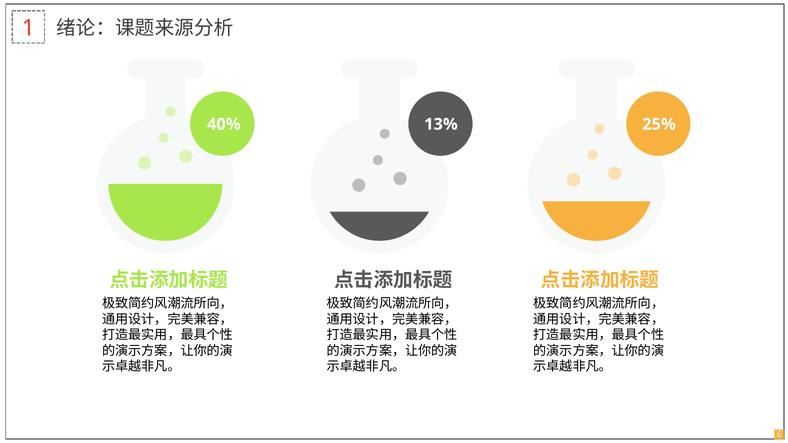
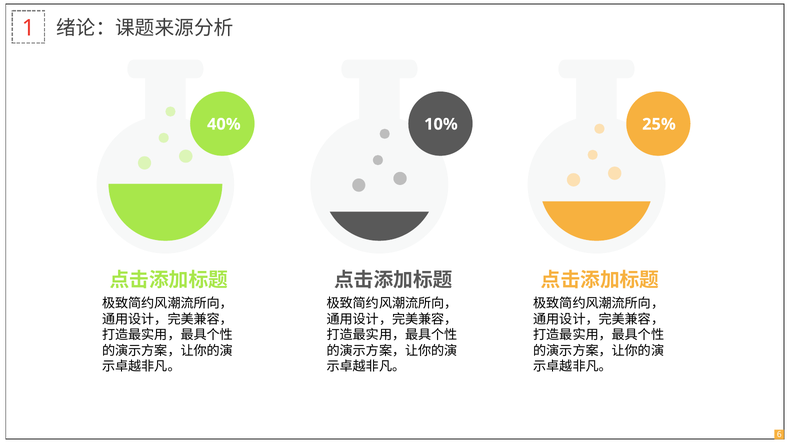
13%: 13% -> 10%
